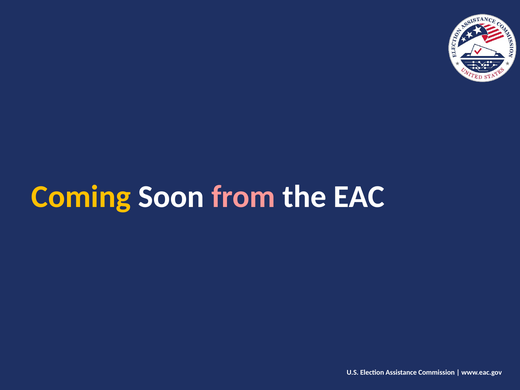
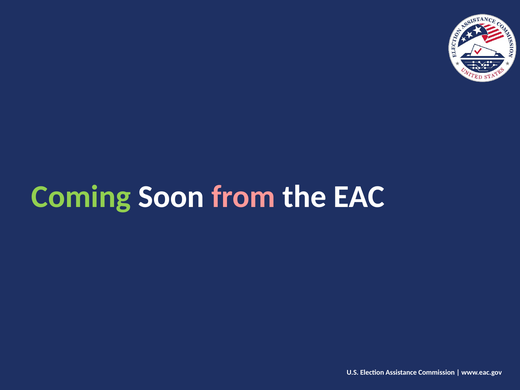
Coming colour: yellow -> light green
